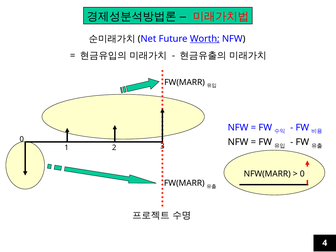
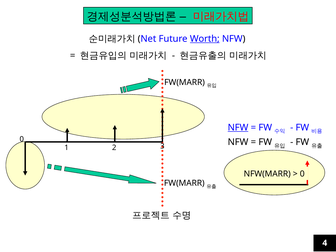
NFW at (238, 127) underline: none -> present
